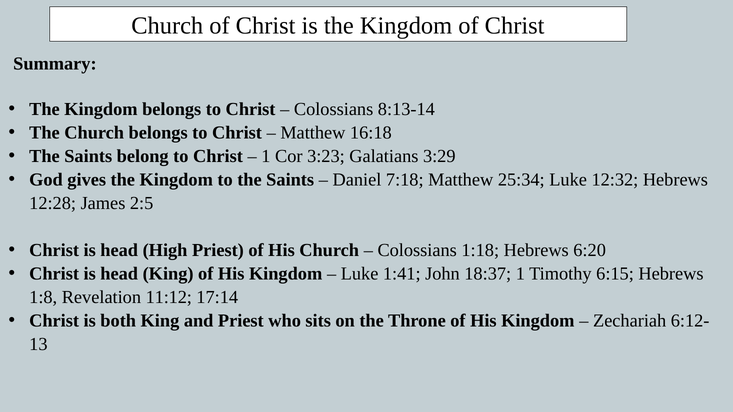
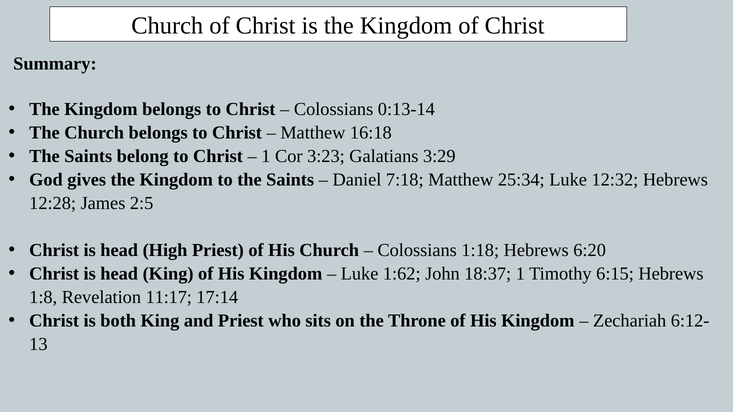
8:13-14: 8:13-14 -> 0:13-14
1:41: 1:41 -> 1:62
11:12: 11:12 -> 11:17
